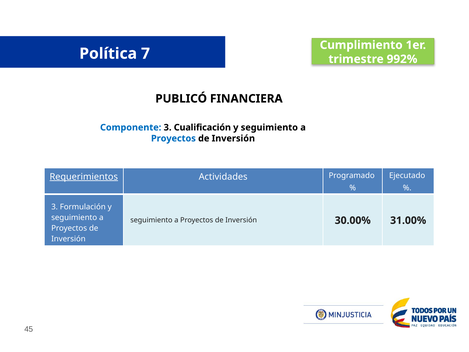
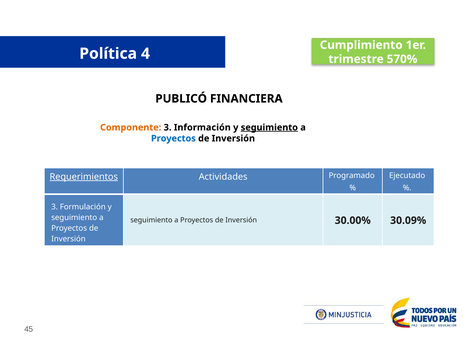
7 at (146, 54): 7 -> 4
992%: 992% -> 570%
Componente colour: blue -> orange
Cualificación: Cualificación -> Información
seguimiento at (269, 127) underline: none -> present
31.00%: 31.00% -> 30.09%
